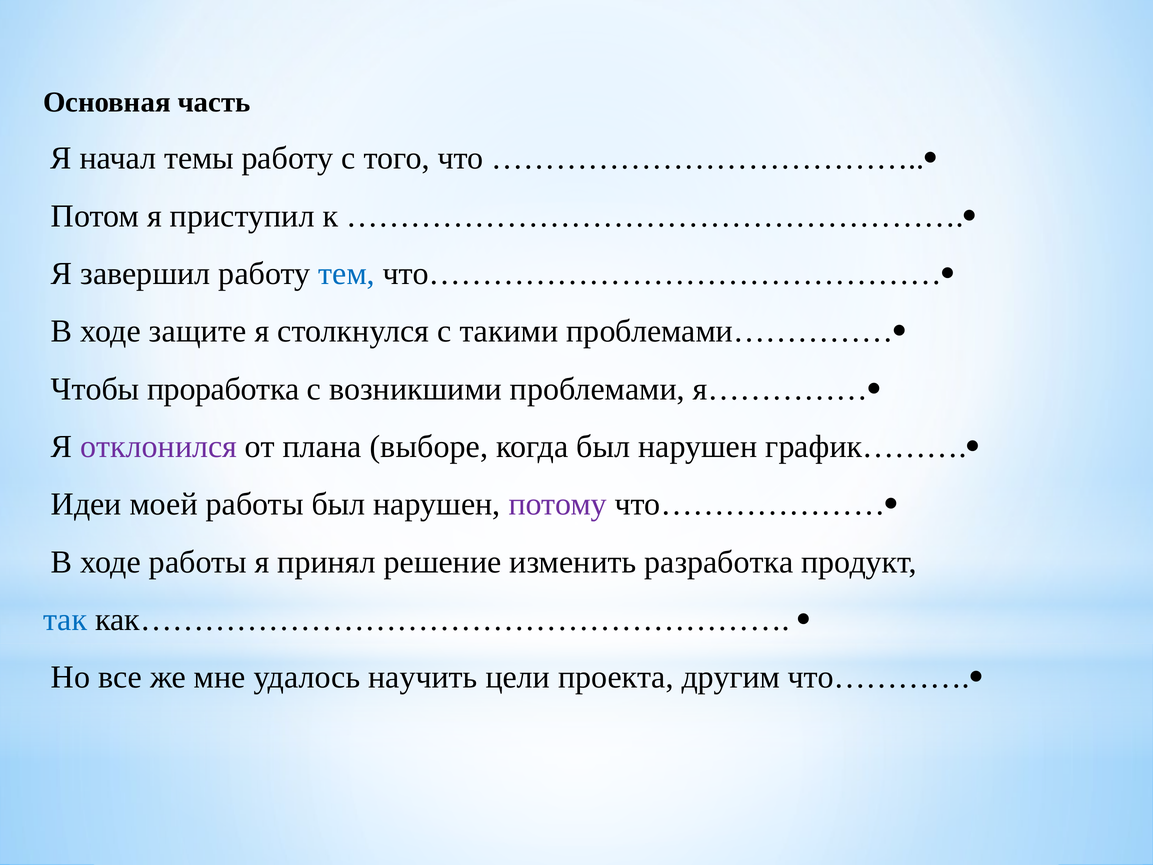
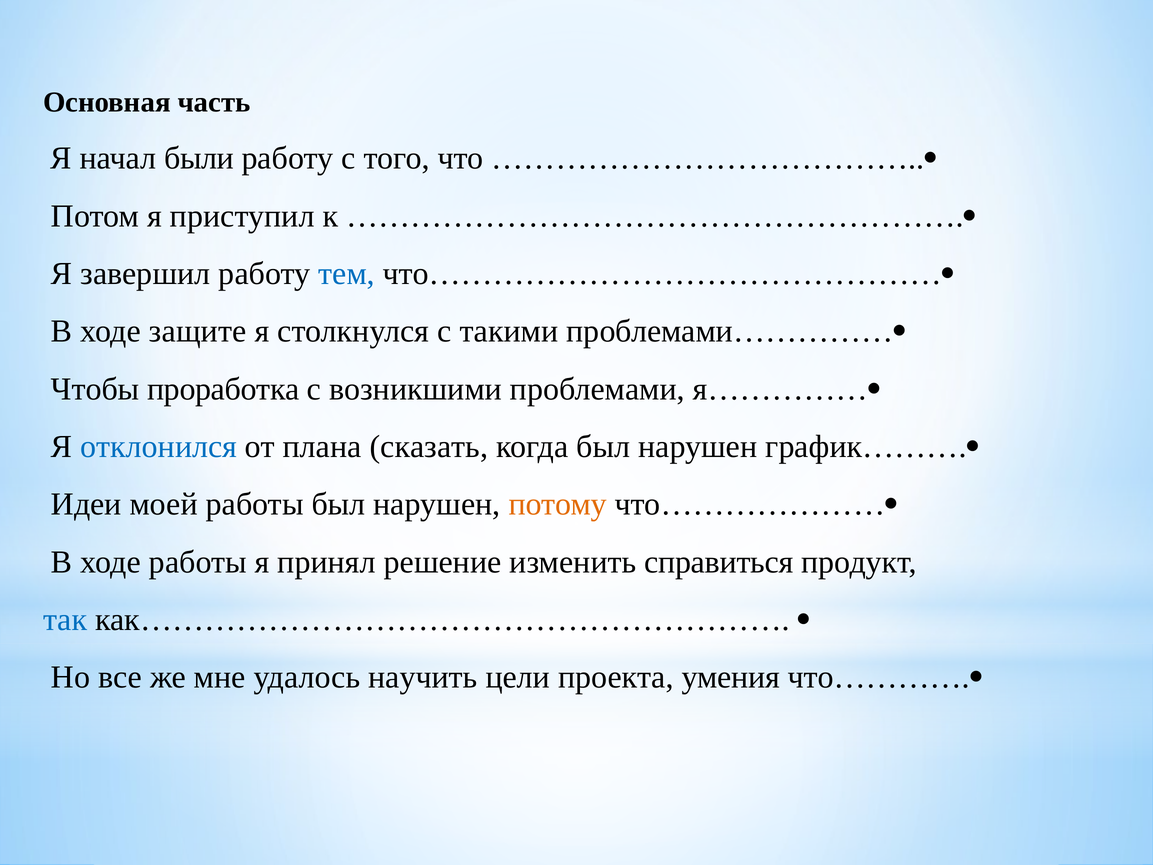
темы: темы -> были
отклонился colour: purple -> blue
выборе: выборе -> сказать
потому colour: purple -> orange
разработка: разработка -> справиться
другим: другим -> умения
